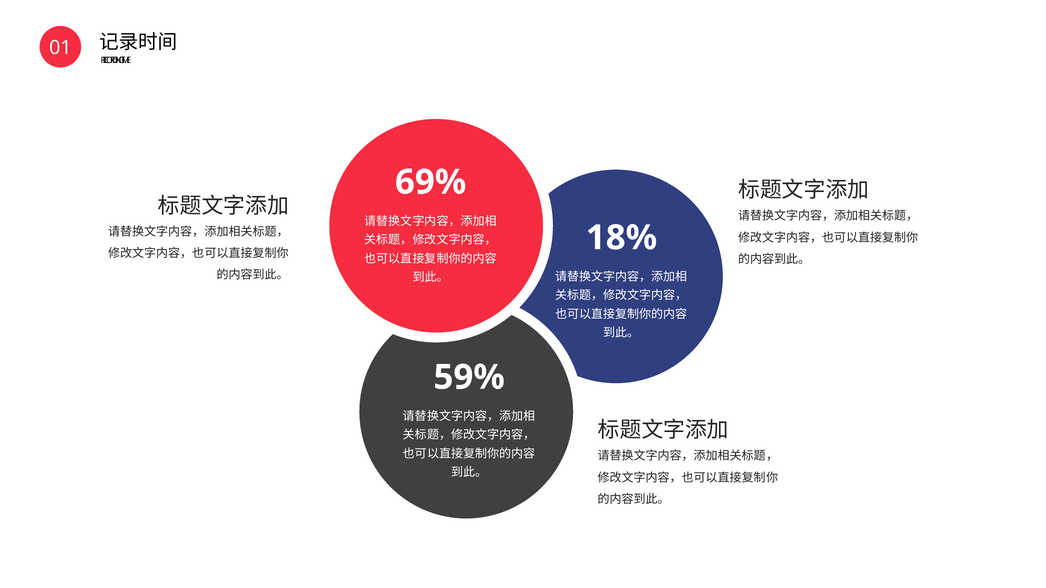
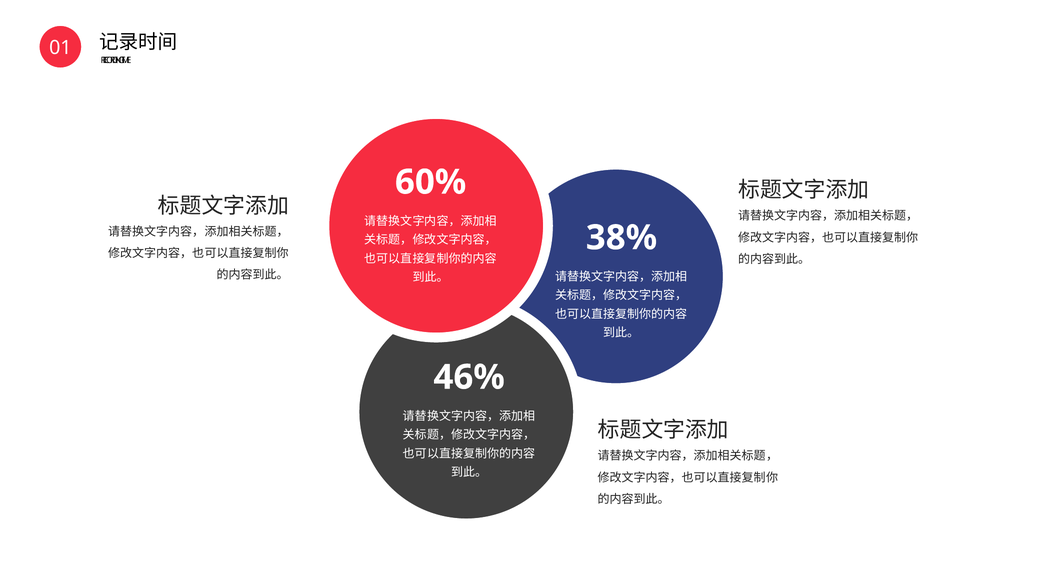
69%: 69% -> 60%
18%: 18% -> 38%
59%: 59% -> 46%
